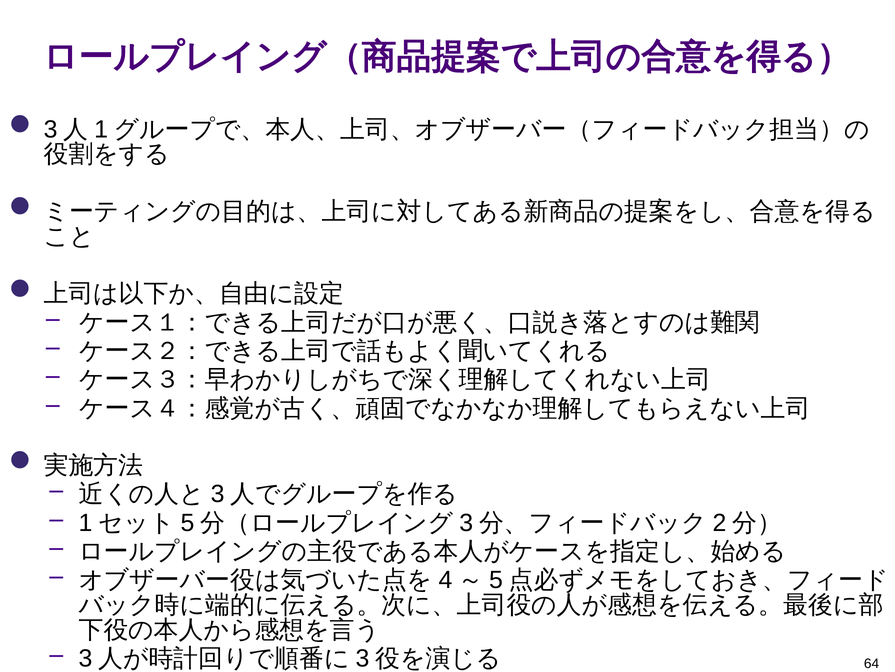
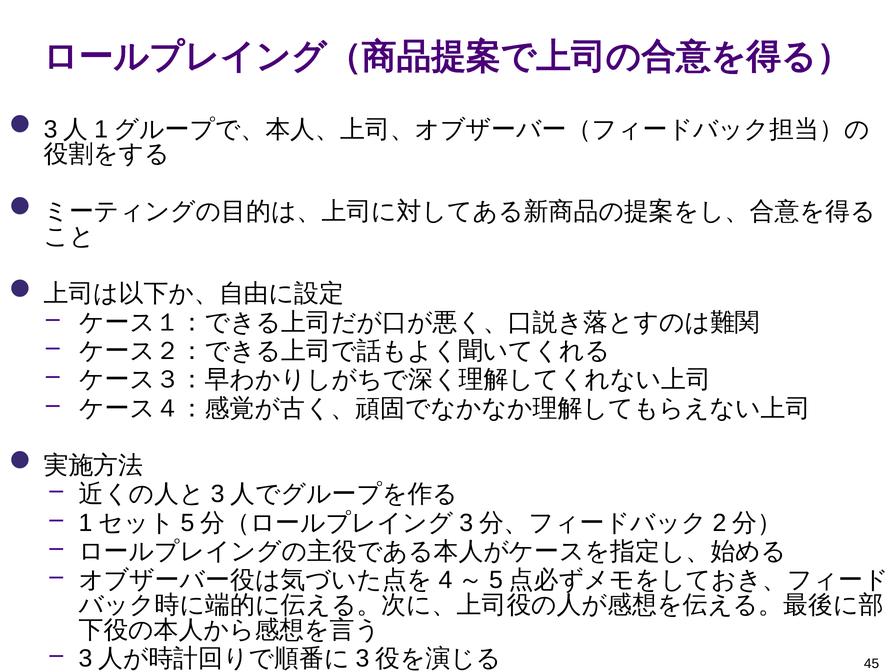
64: 64 -> 45
